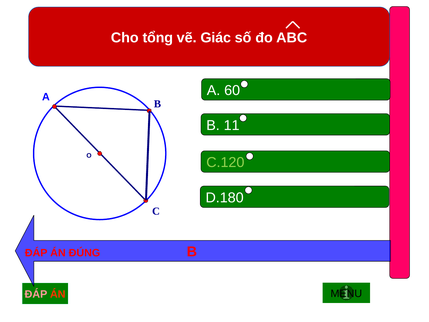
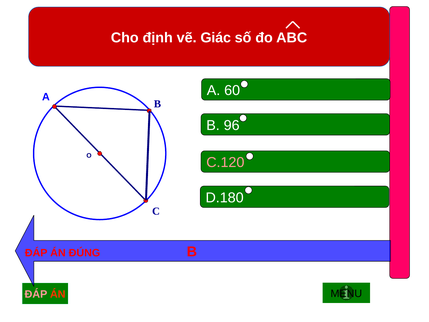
tổng: tổng -> định
11: 11 -> 96
C.120 colour: light green -> pink
